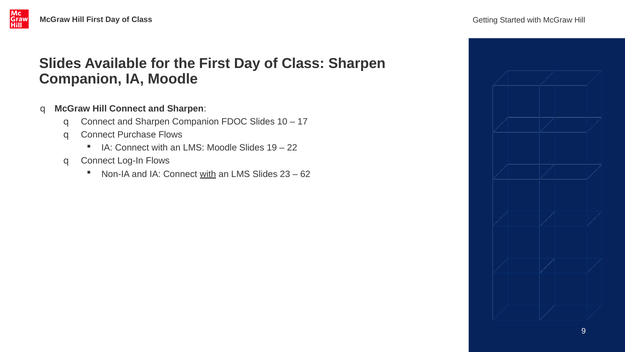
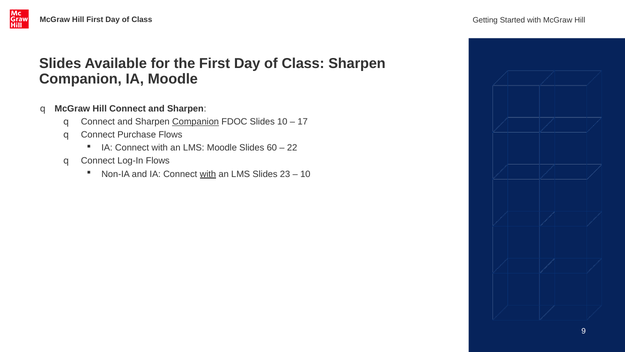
Companion at (196, 121) underline: none -> present
19: 19 -> 60
62 at (305, 174): 62 -> 10
